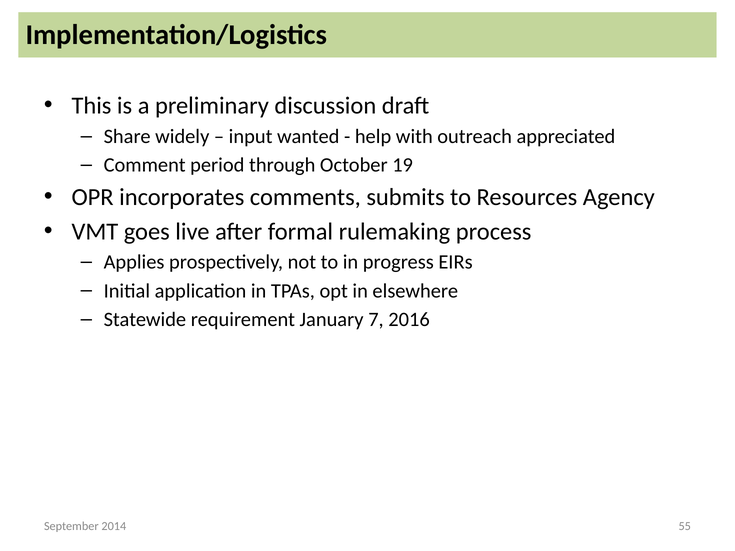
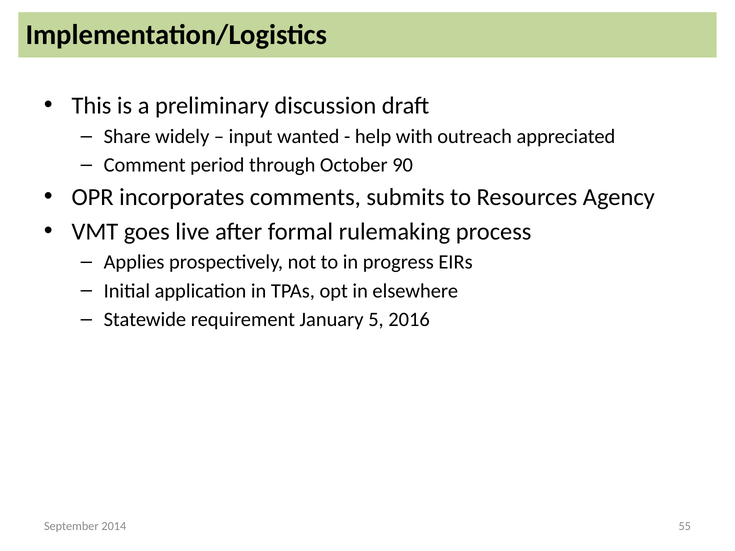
19: 19 -> 90
7: 7 -> 5
